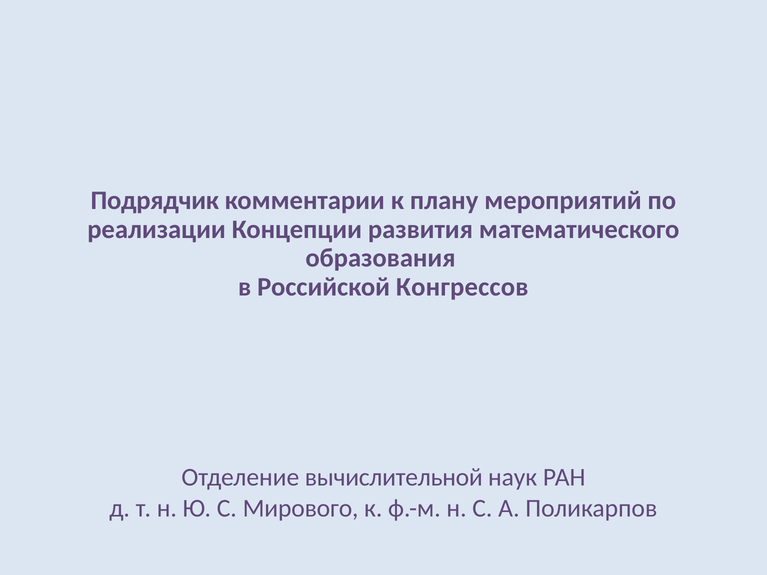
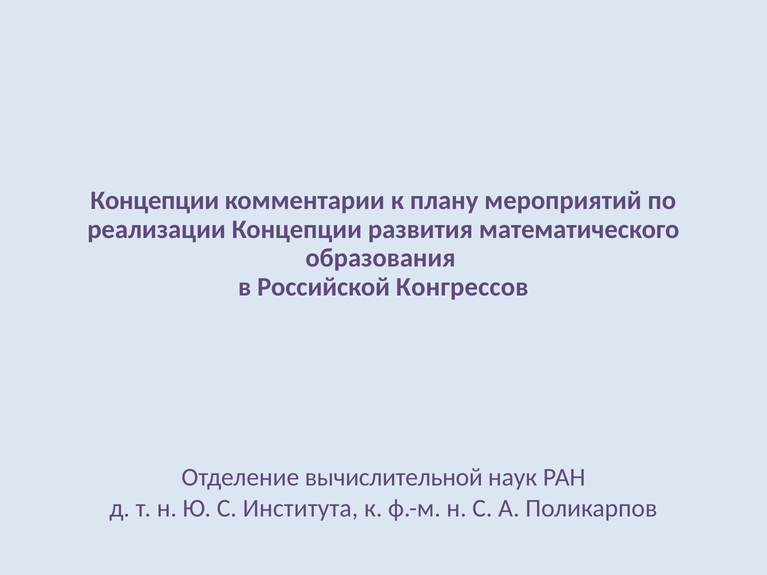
Подрядчик at (155, 201): Подрядчик -> Концепции
Мирового: Мирового -> Института
